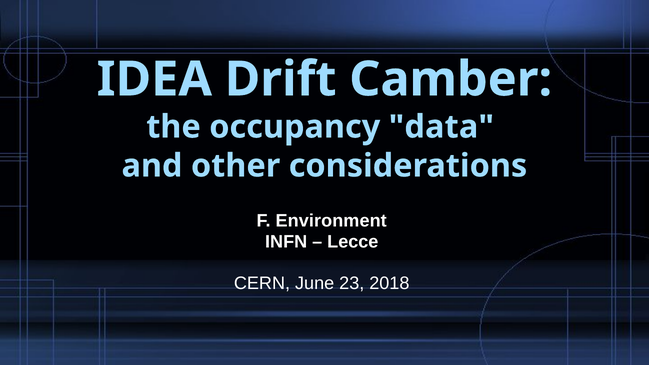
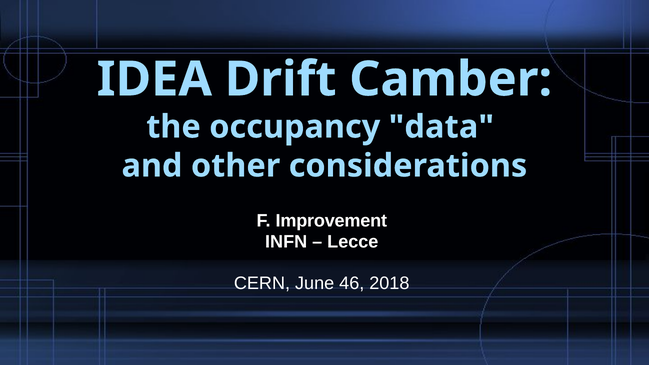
Environment: Environment -> Improvement
23: 23 -> 46
